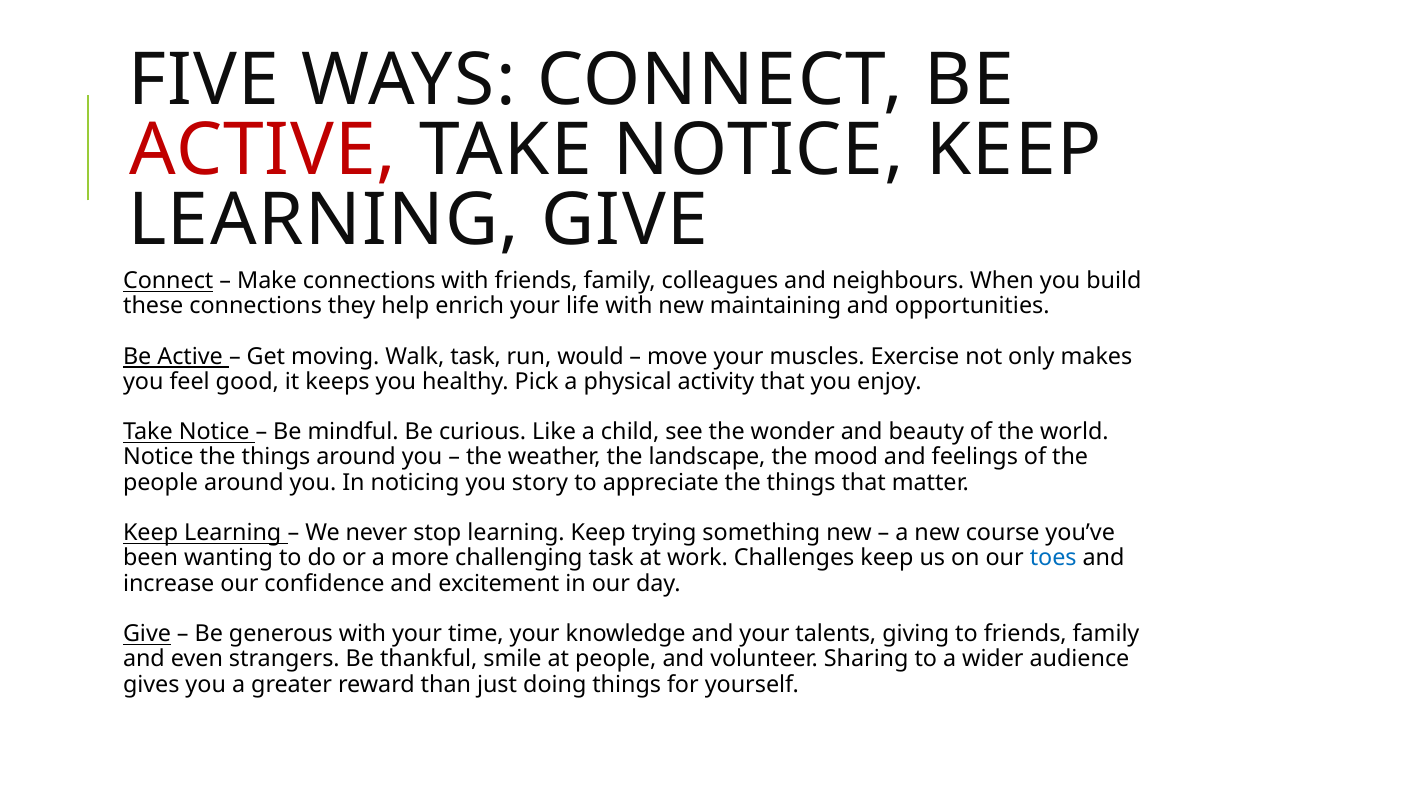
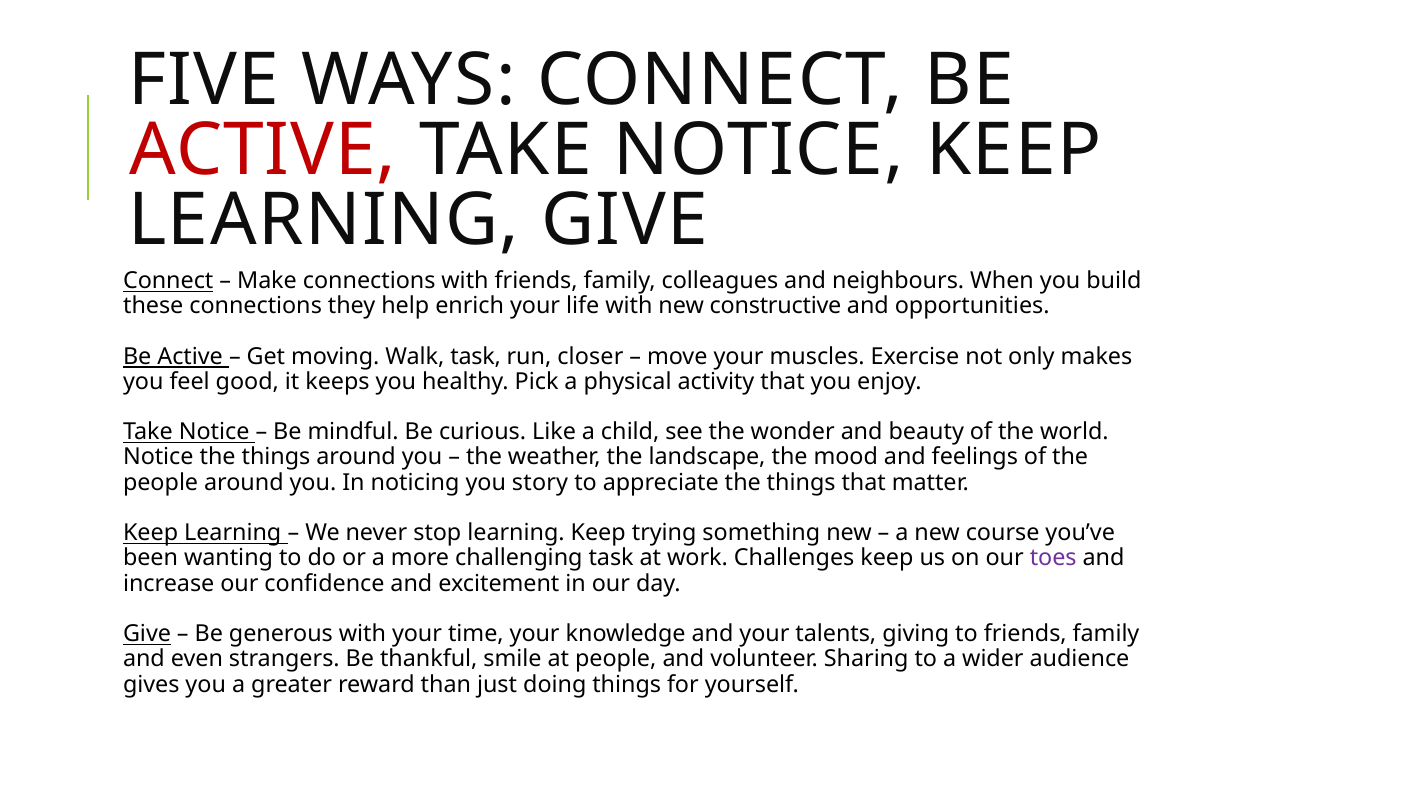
maintaining: maintaining -> constructive
would: would -> closer
toes colour: blue -> purple
